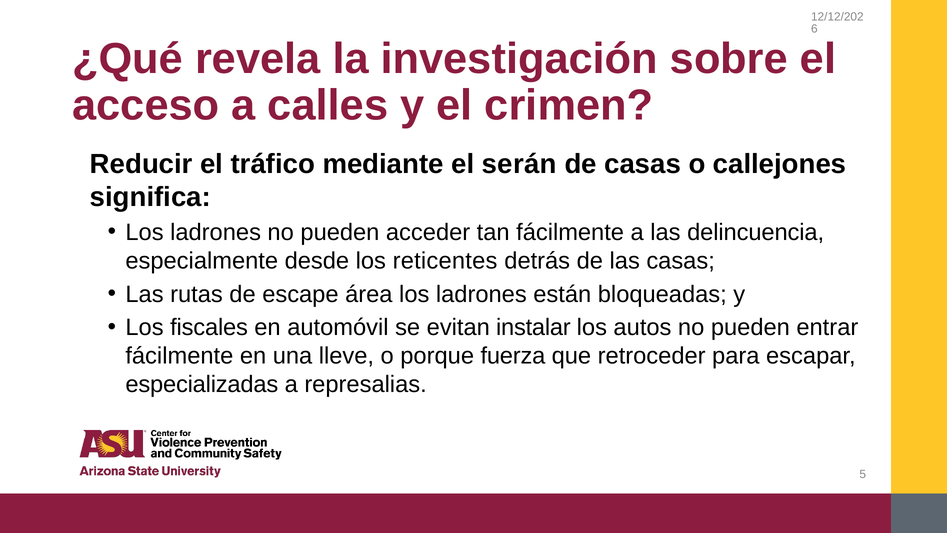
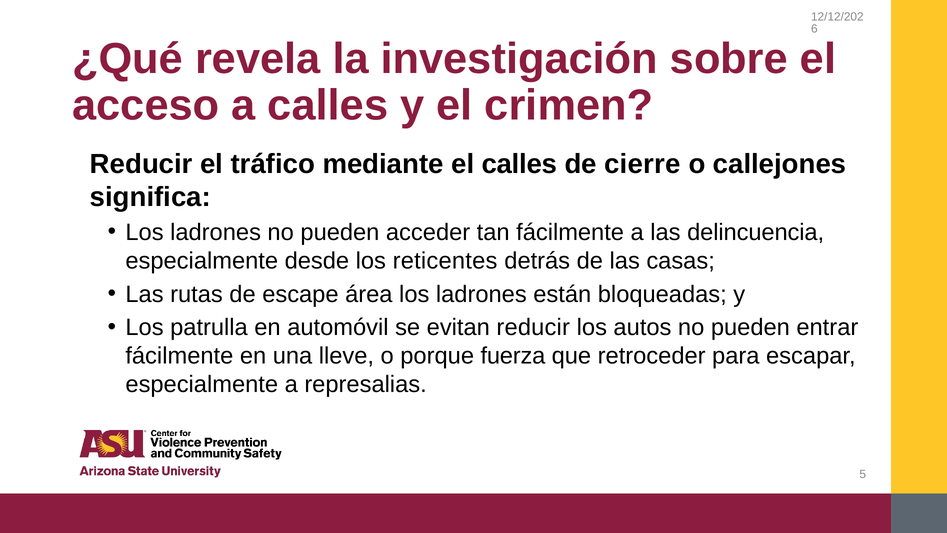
el serán: serán -> calles
de casas: casas -> cierre
fiscales: fiscales -> patrulla
evitan instalar: instalar -> reducir
especializadas at (202, 384): especializadas -> especialmente
